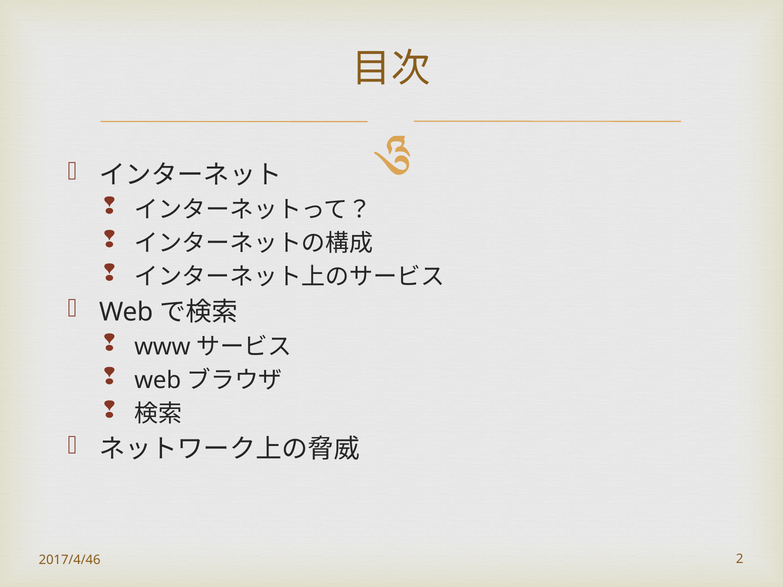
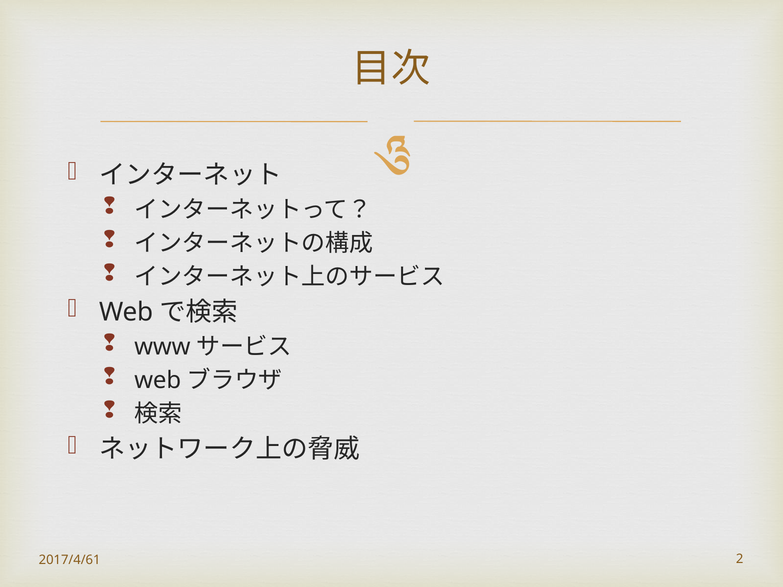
2017/4/46: 2017/4/46 -> 2017/4/61
